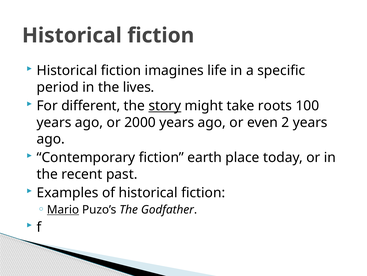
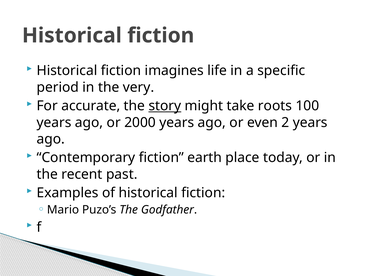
lives: lives -> very
different: different -> accurate
Mario underline: present -> none
